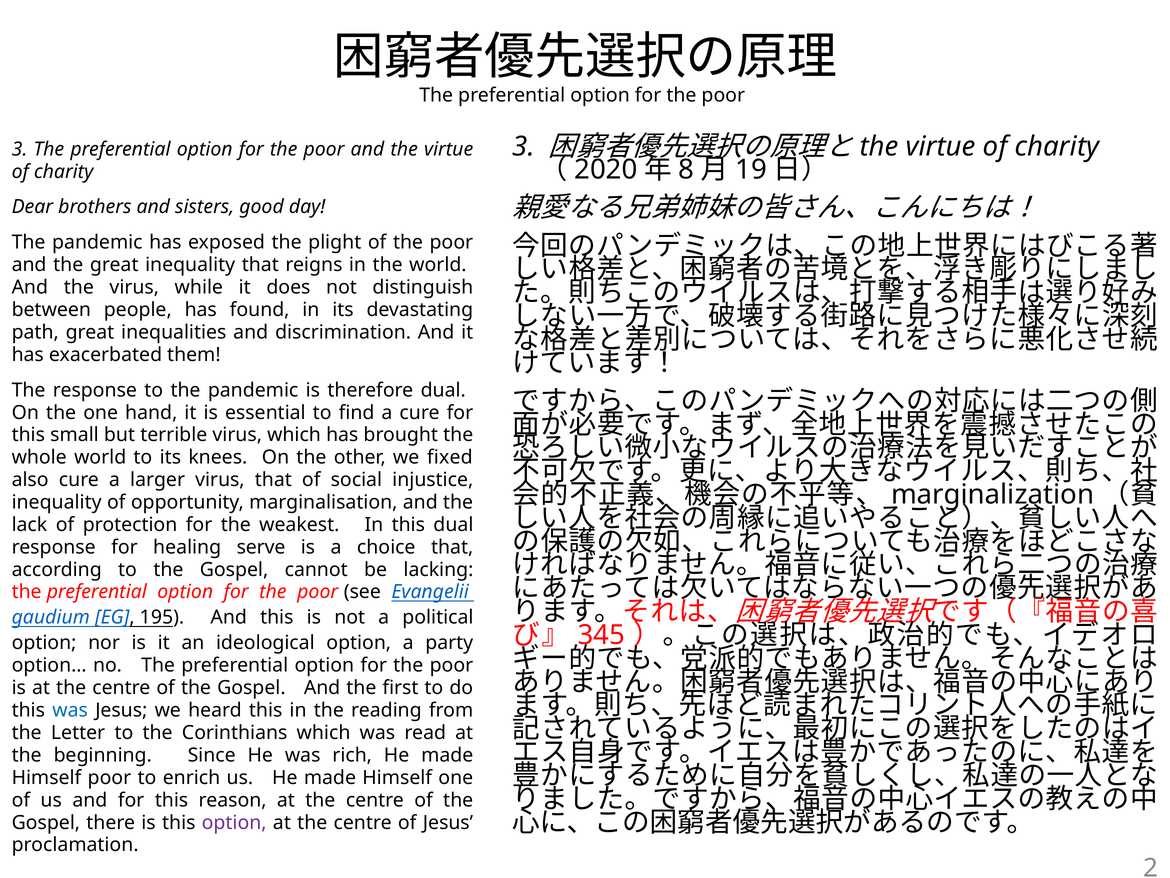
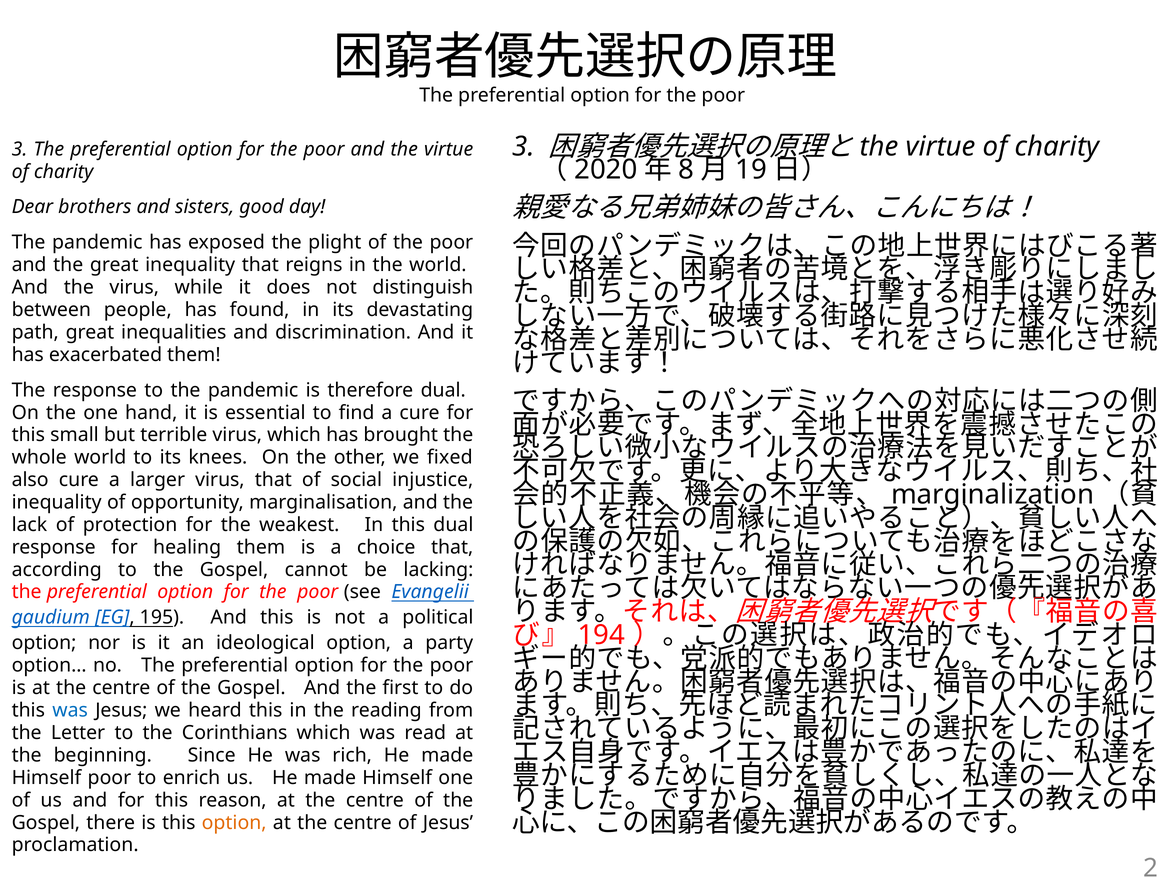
healing serve: serve -> them
345: 345 -> 194
option at (234, 822) colour: purple -> orange
